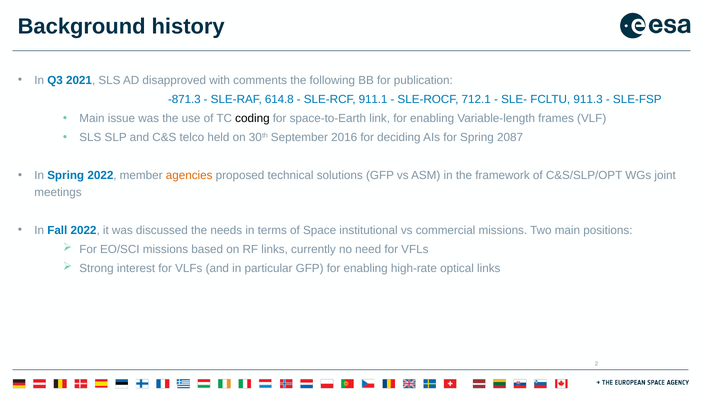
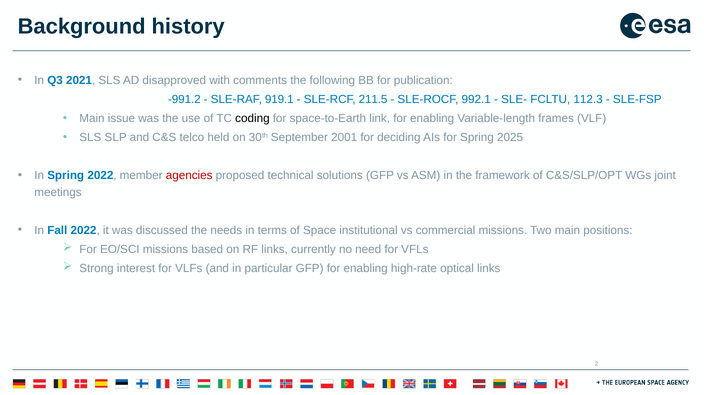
-871.3: -871.3 -> -991.2
614.8: 614.8 -> 919.1
911.1: 911.1 -> 211.5
712.1: 712.1 -> 992.1
911.3: 911.3 -> 112.3
2016: 2016 -> 2001
2087: 2087 -> 2025
agencies colour: orange -> red
